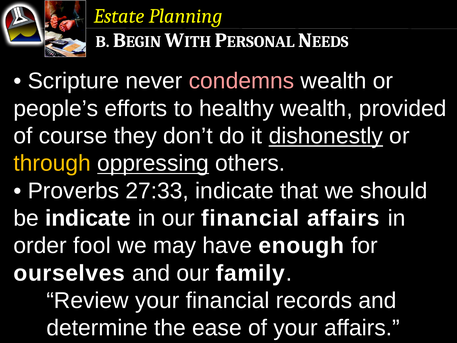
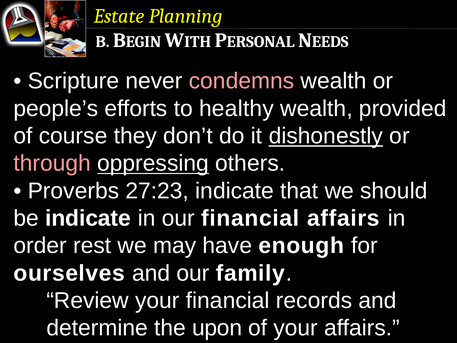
through colour: yellow -> pink
27:33: 27:33 -> 27:23
fool: fool -> rest
ease: ease -> upon
